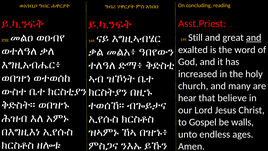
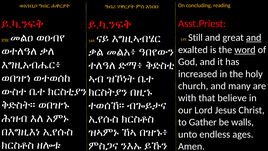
word underline: none -> present
hear: hear -> with
Gospel: Gospel -> Gather
